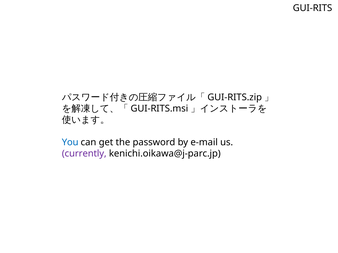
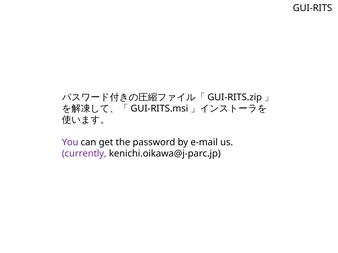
You colour: blue -> purple
